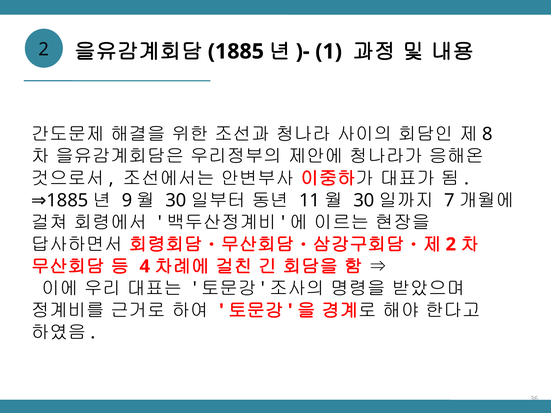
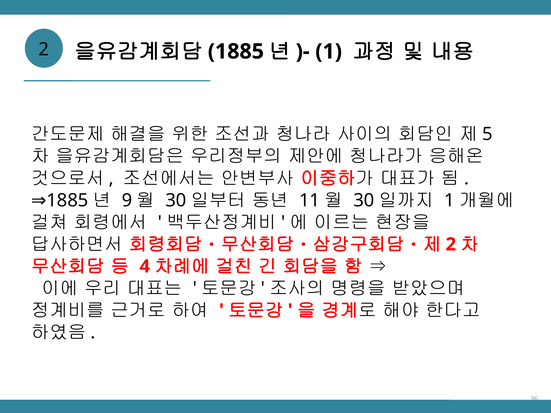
8: 8 -> 5
7 at (449, 200): 7 -> 1
